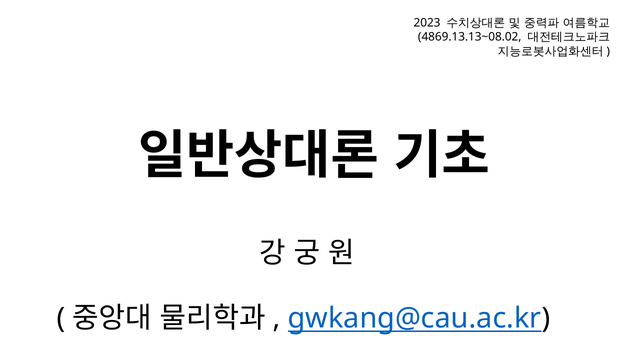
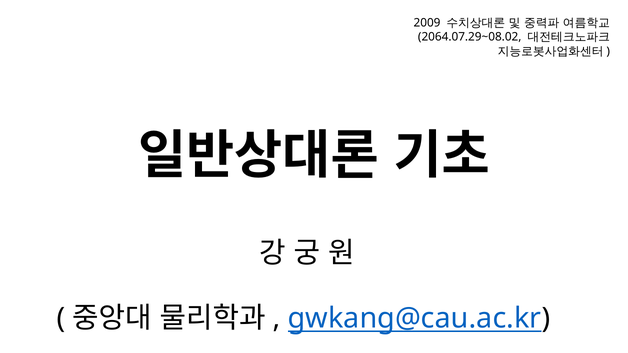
2023: 2023 -> 2009
4869.13.13~08.02: 4869.13.13~08.02 -> 2064.07.29~08.02
